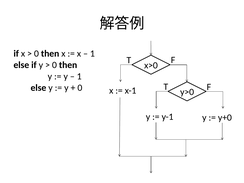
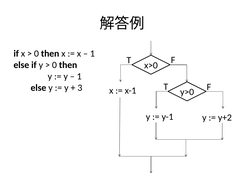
0 at (80, 88): 0 -> 3
y+0: y+0 -> y+2
